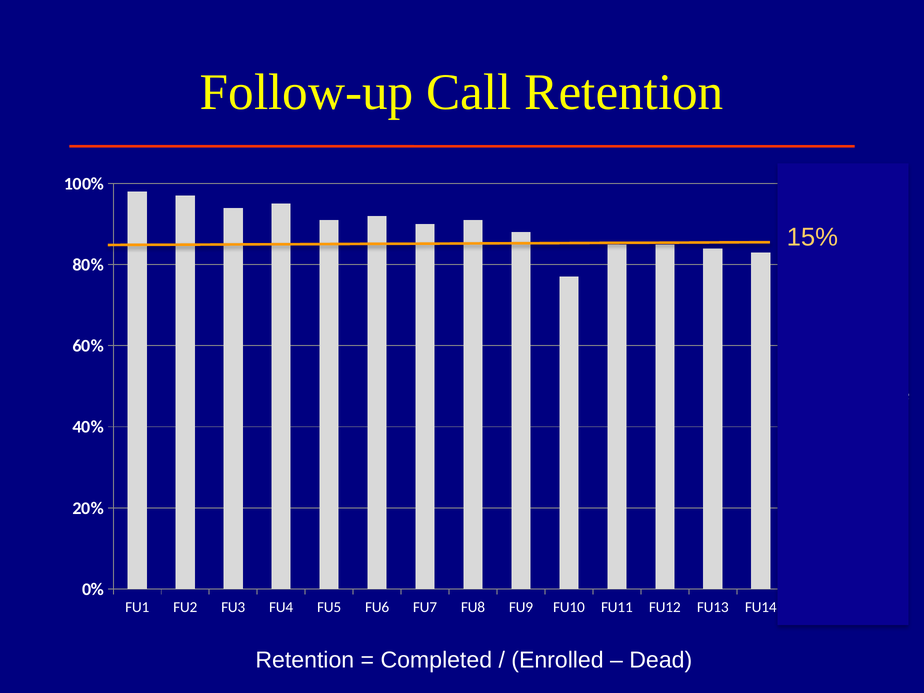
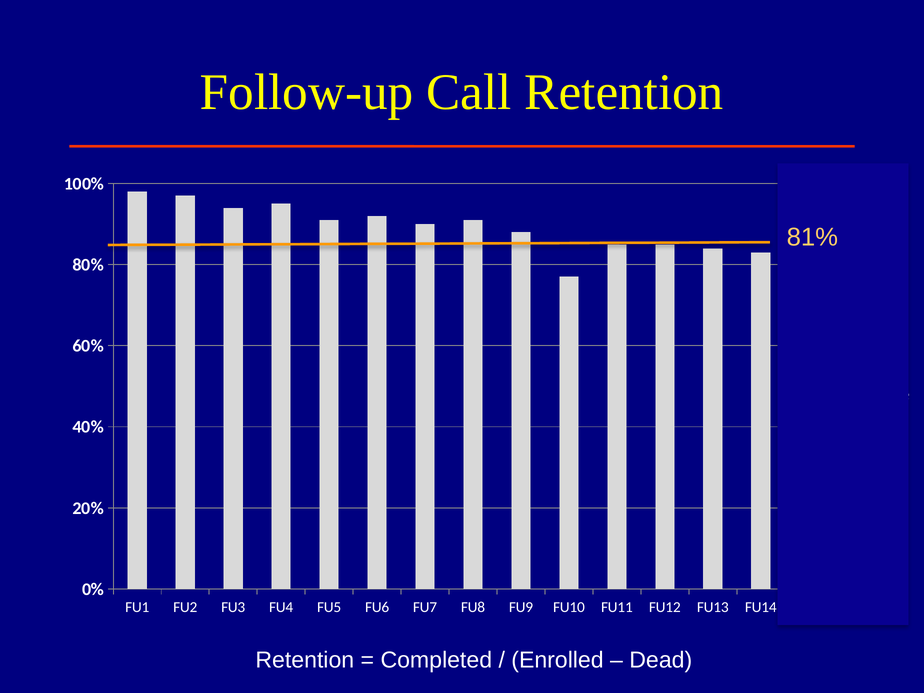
15%: 15% -> 81%
